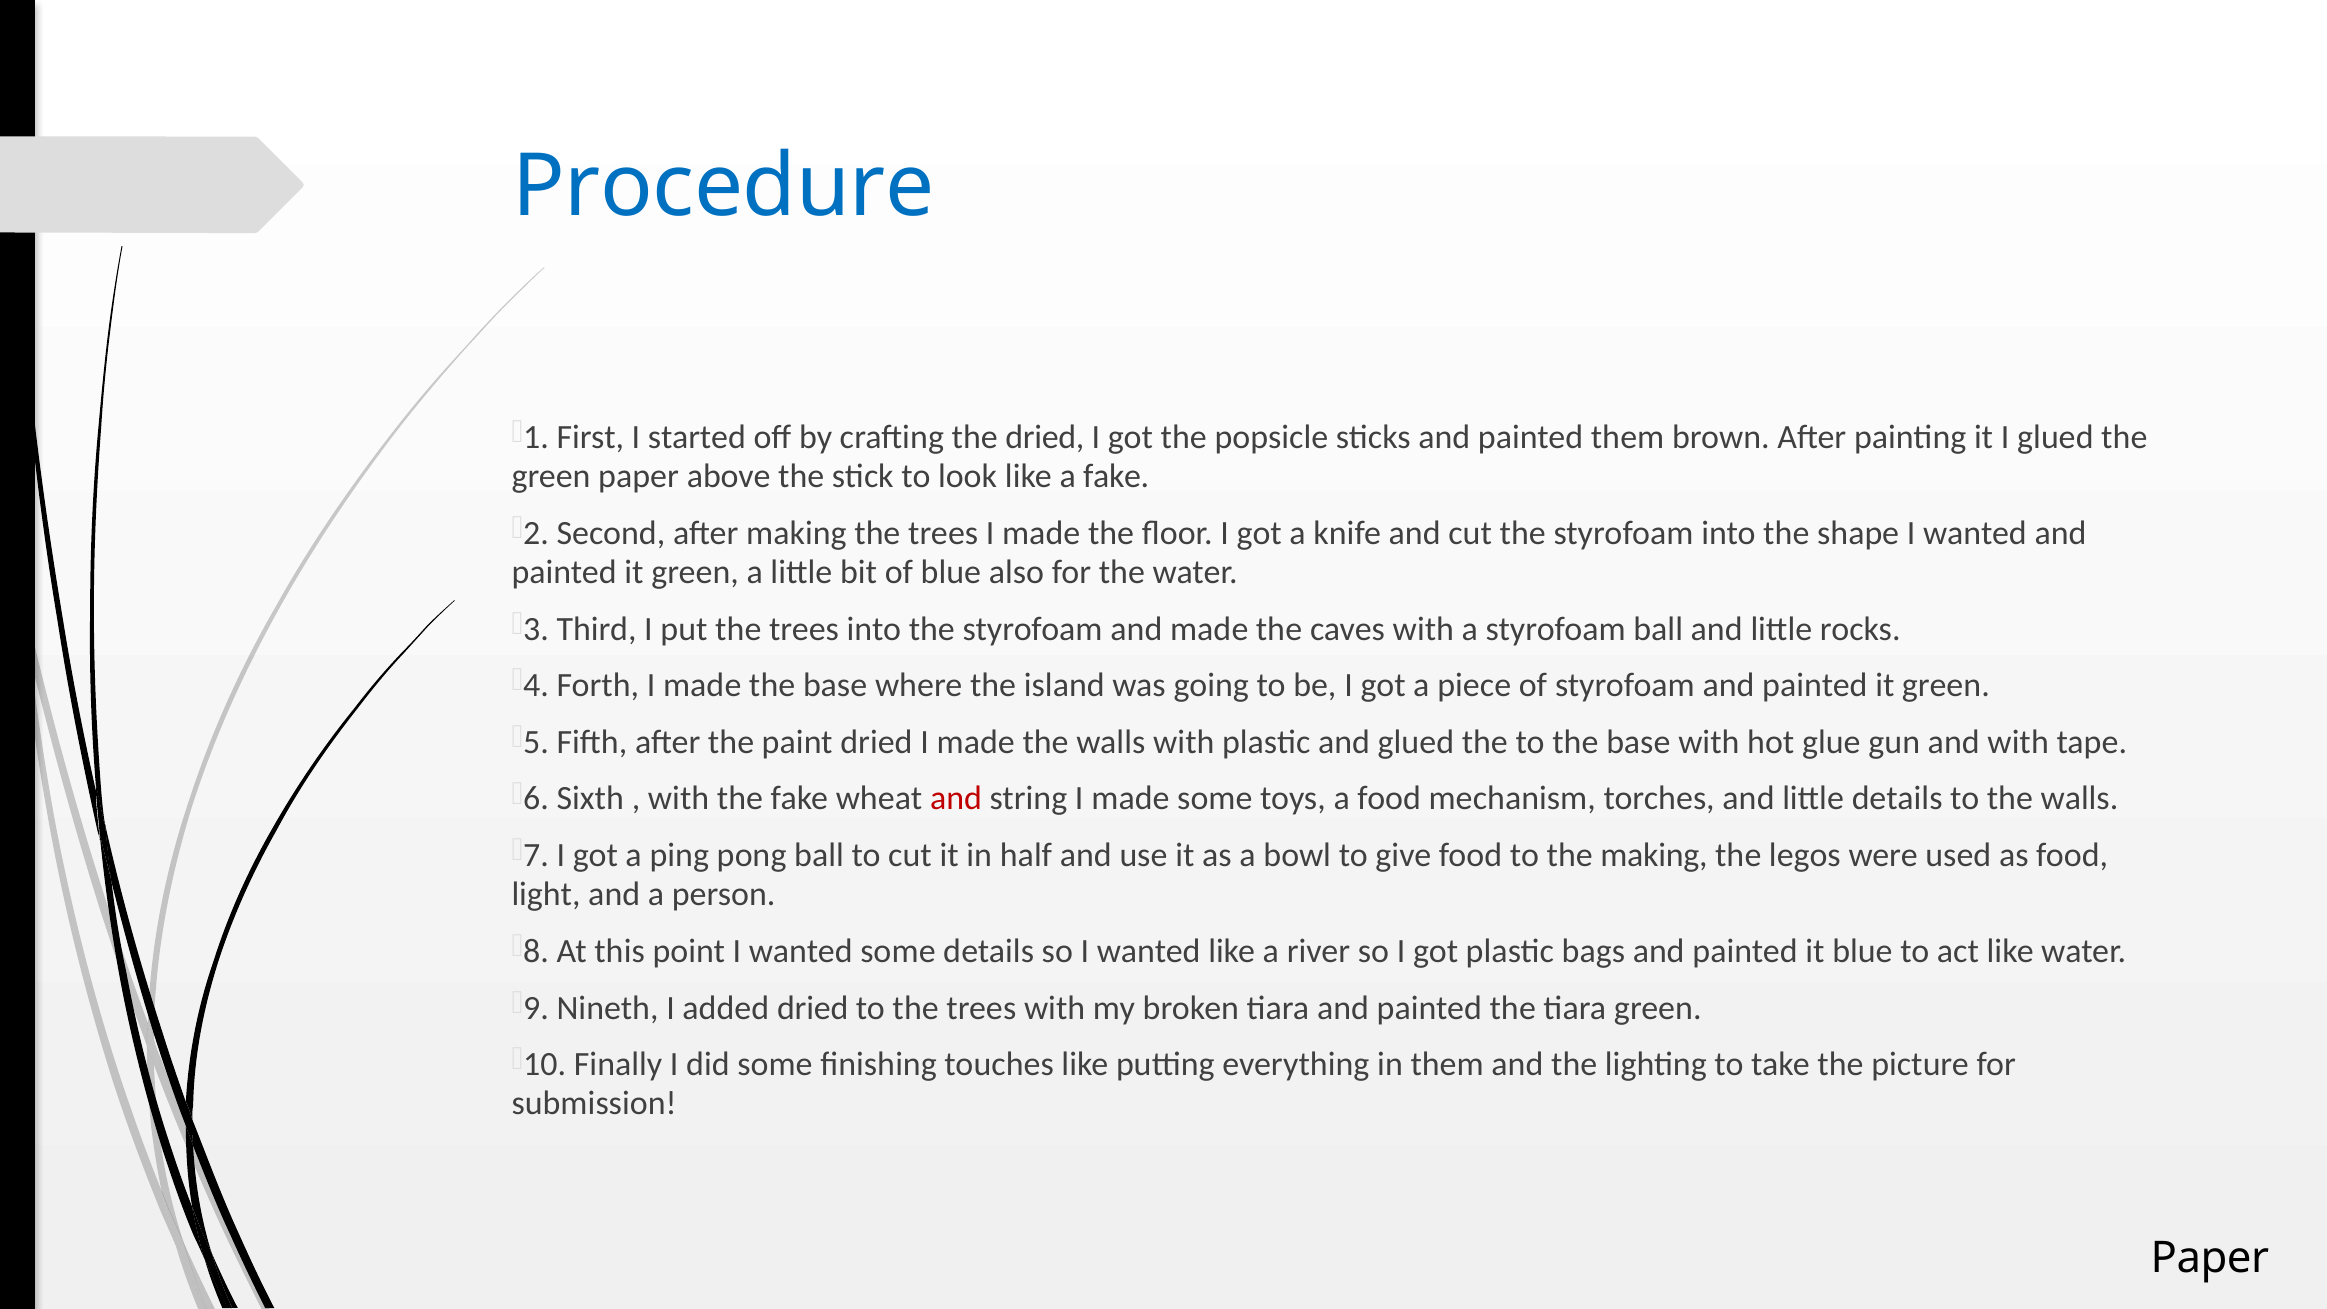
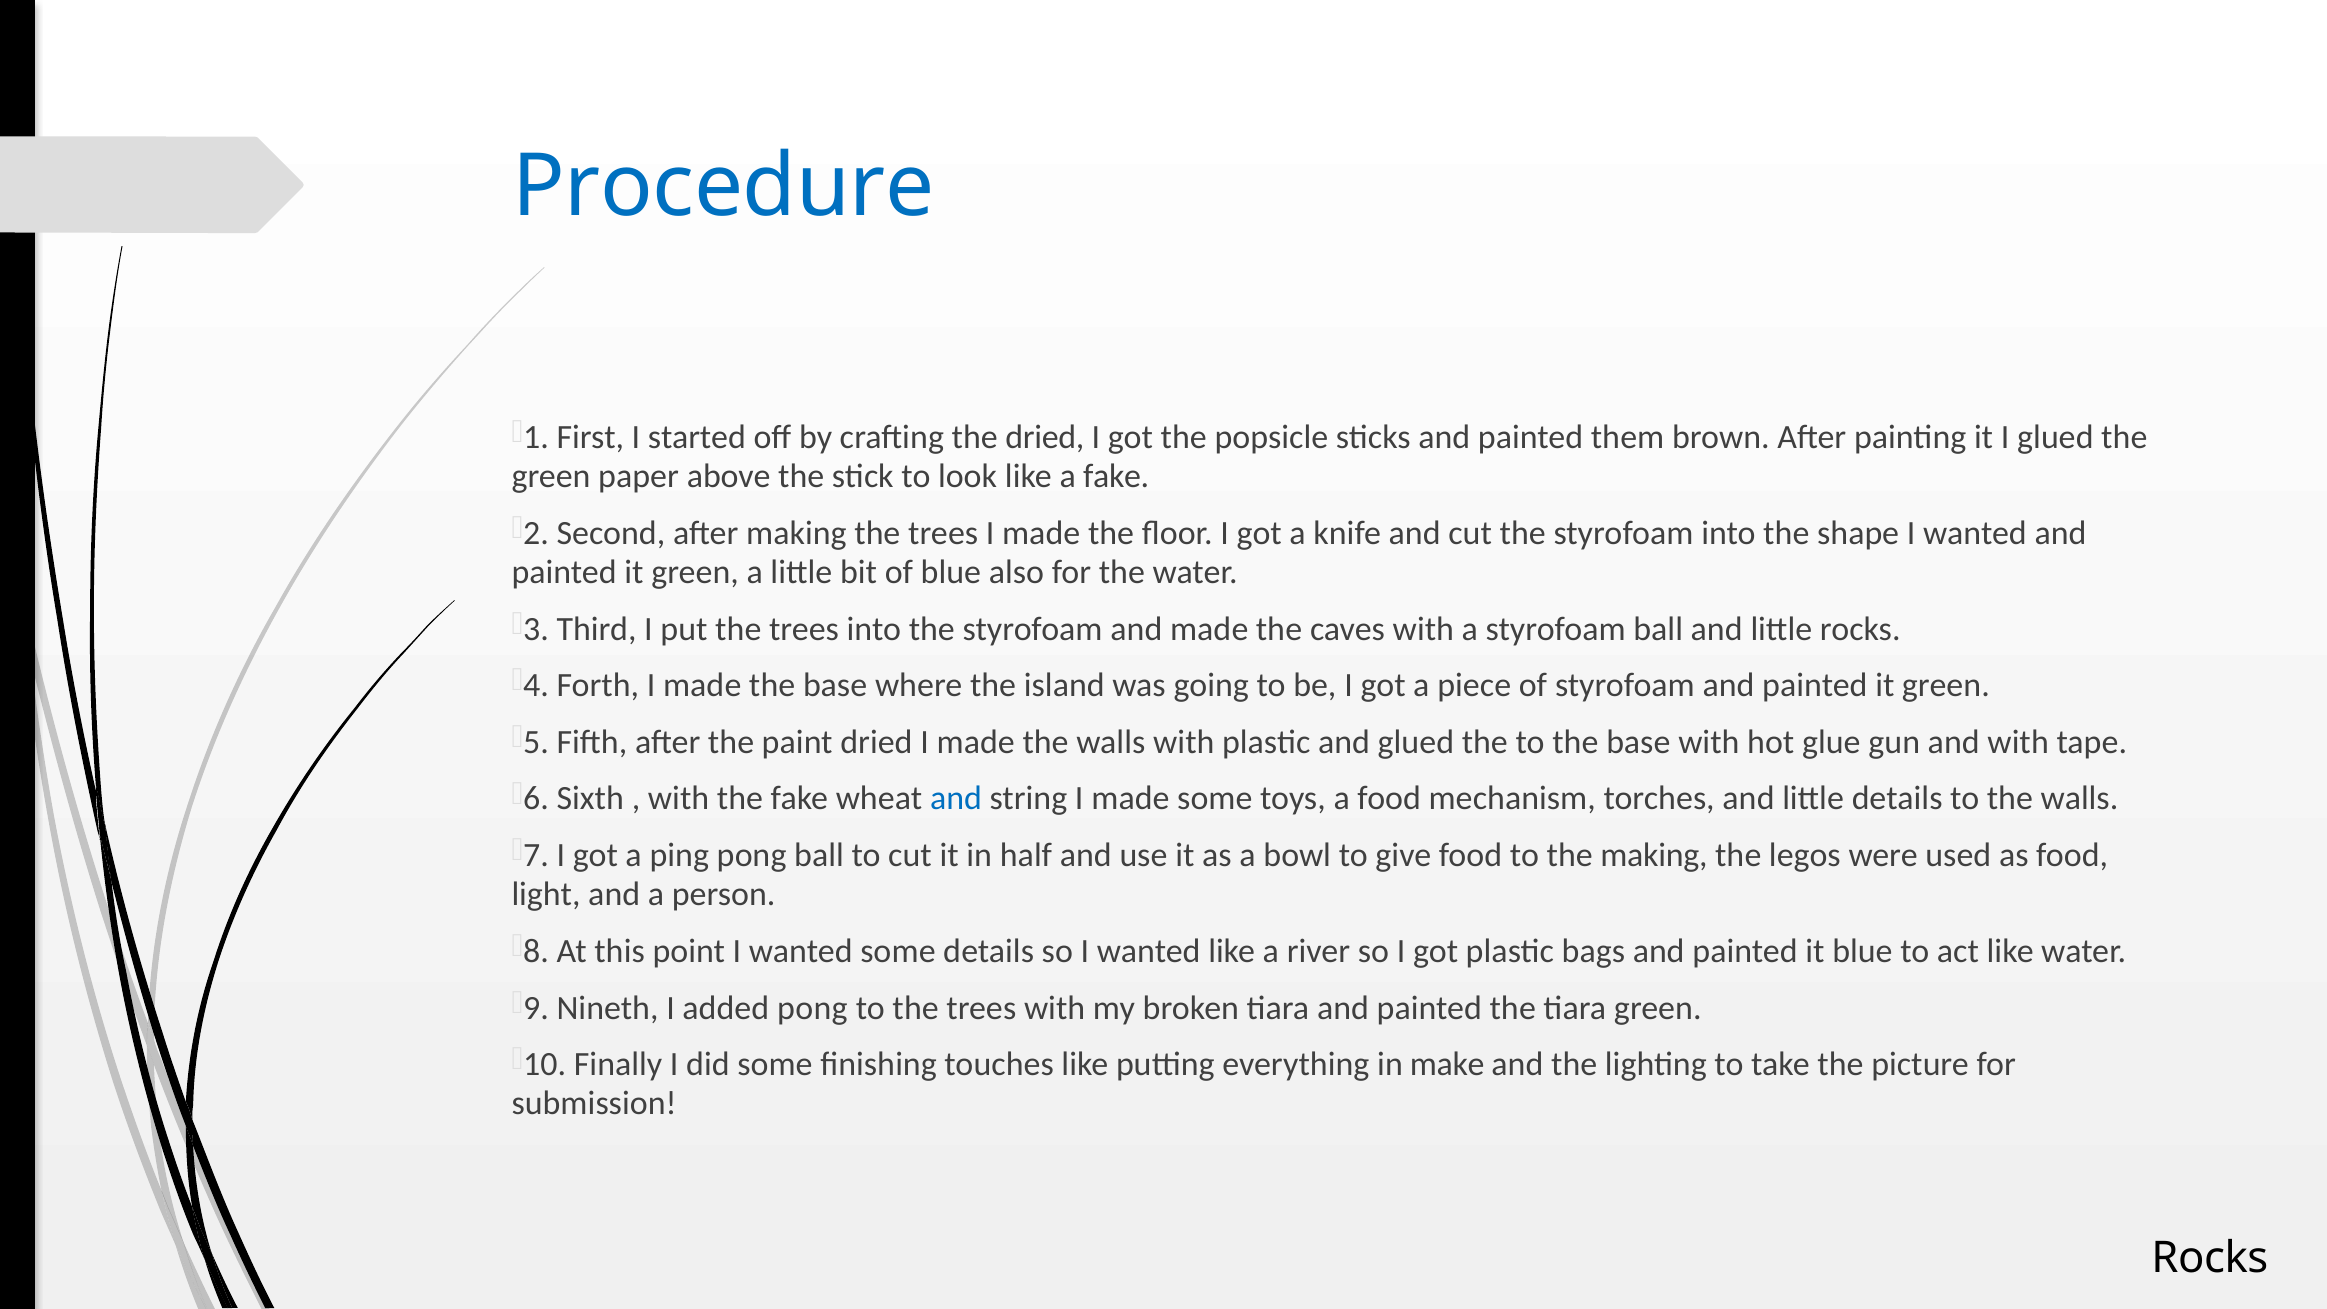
and at (956, 799) colour: red -> blue
added dried: dried -> pong
in them: them -> make
Paper at (2210, 1258): Paper -> Rocks
